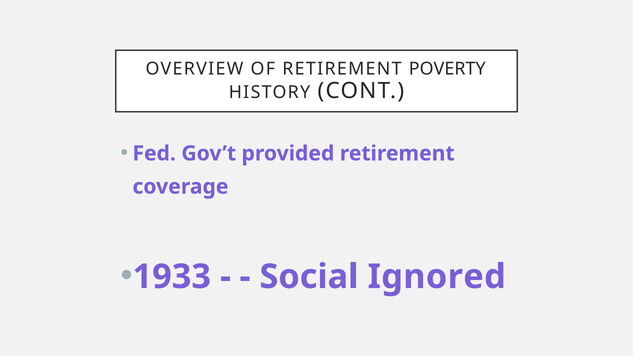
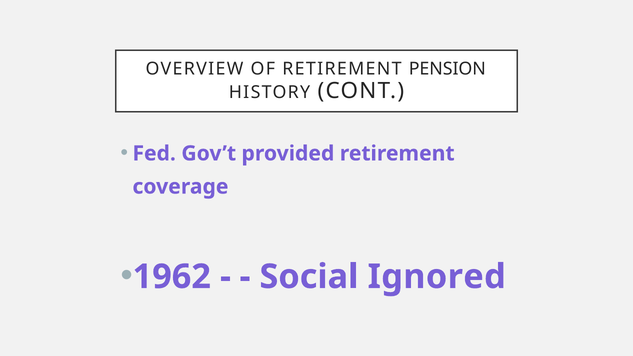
POVERTY: POVERTY -> PENSION
1933: 1933 -> 1962
